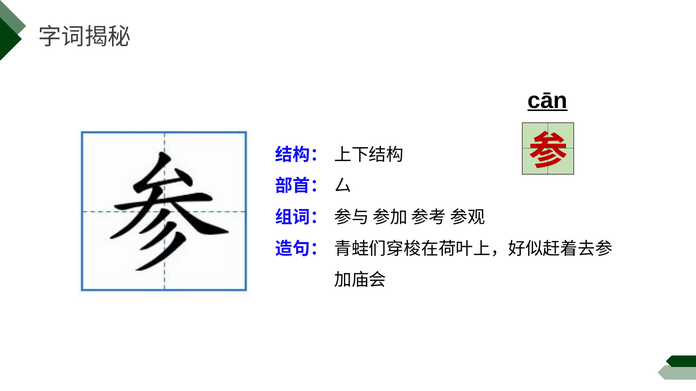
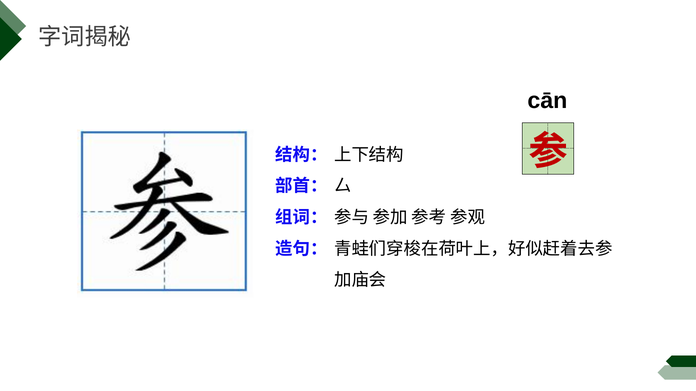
cān underline: present -> none
